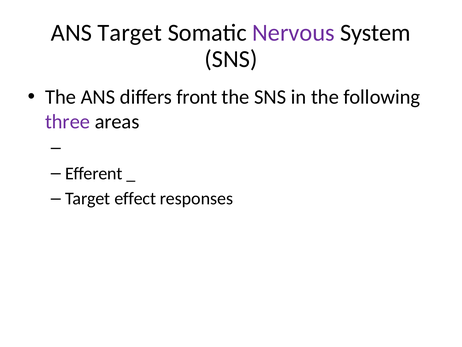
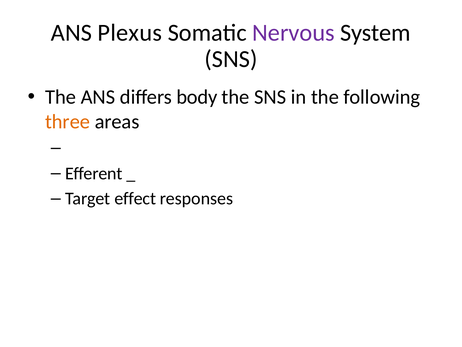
ANS Target: Target -> Plexus
front: front -> body
three colour: purple -> orange
